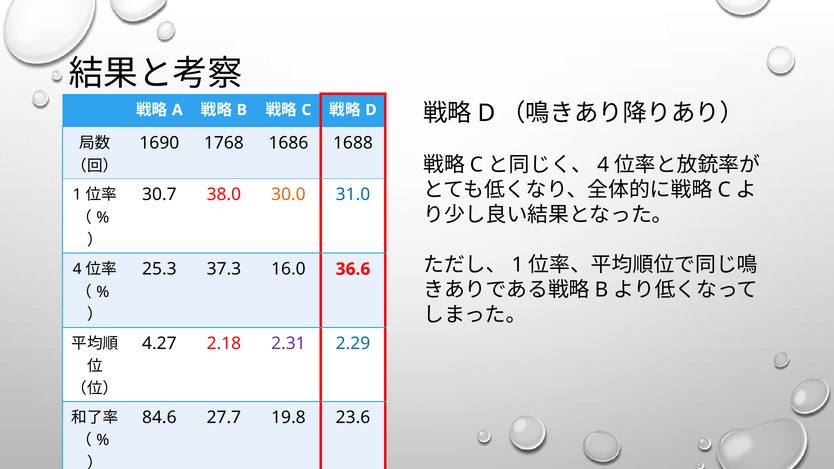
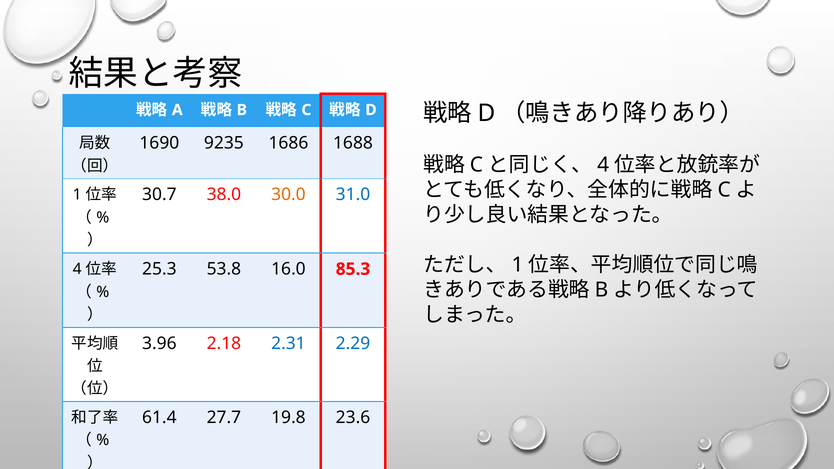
1768: 1768 -> 9235
37.3: 37.3 -> 53.8
36.6: 36.6 -> 85.3
4.27: 4.27 -> 3.96
2.31 colour: purple -> blue
84.6: 84.6 -> 61.4
